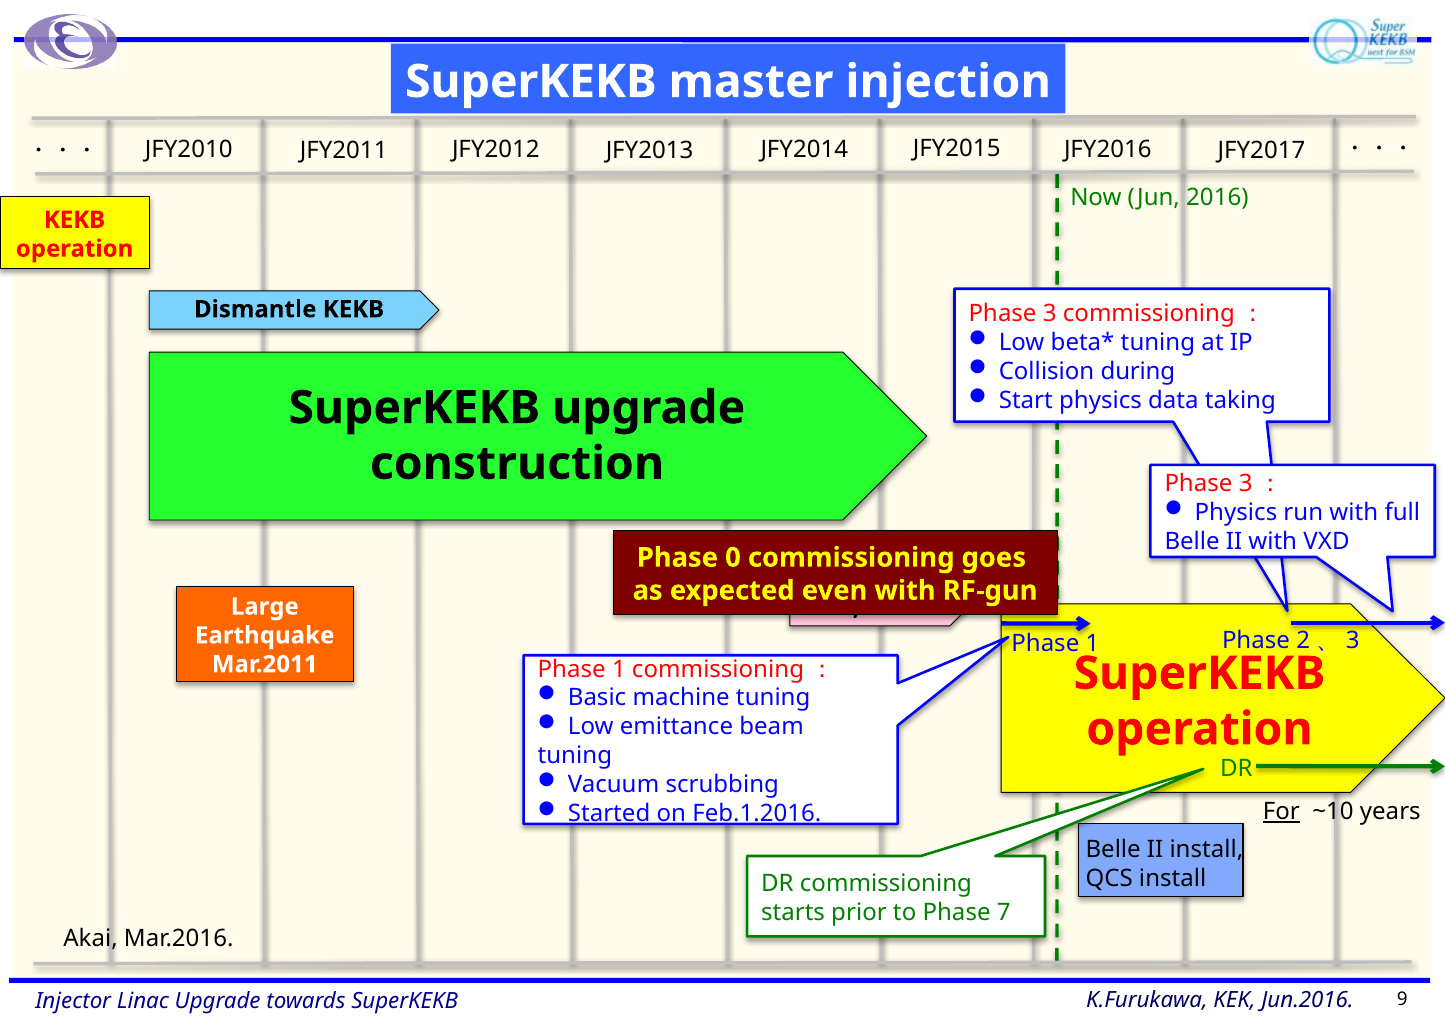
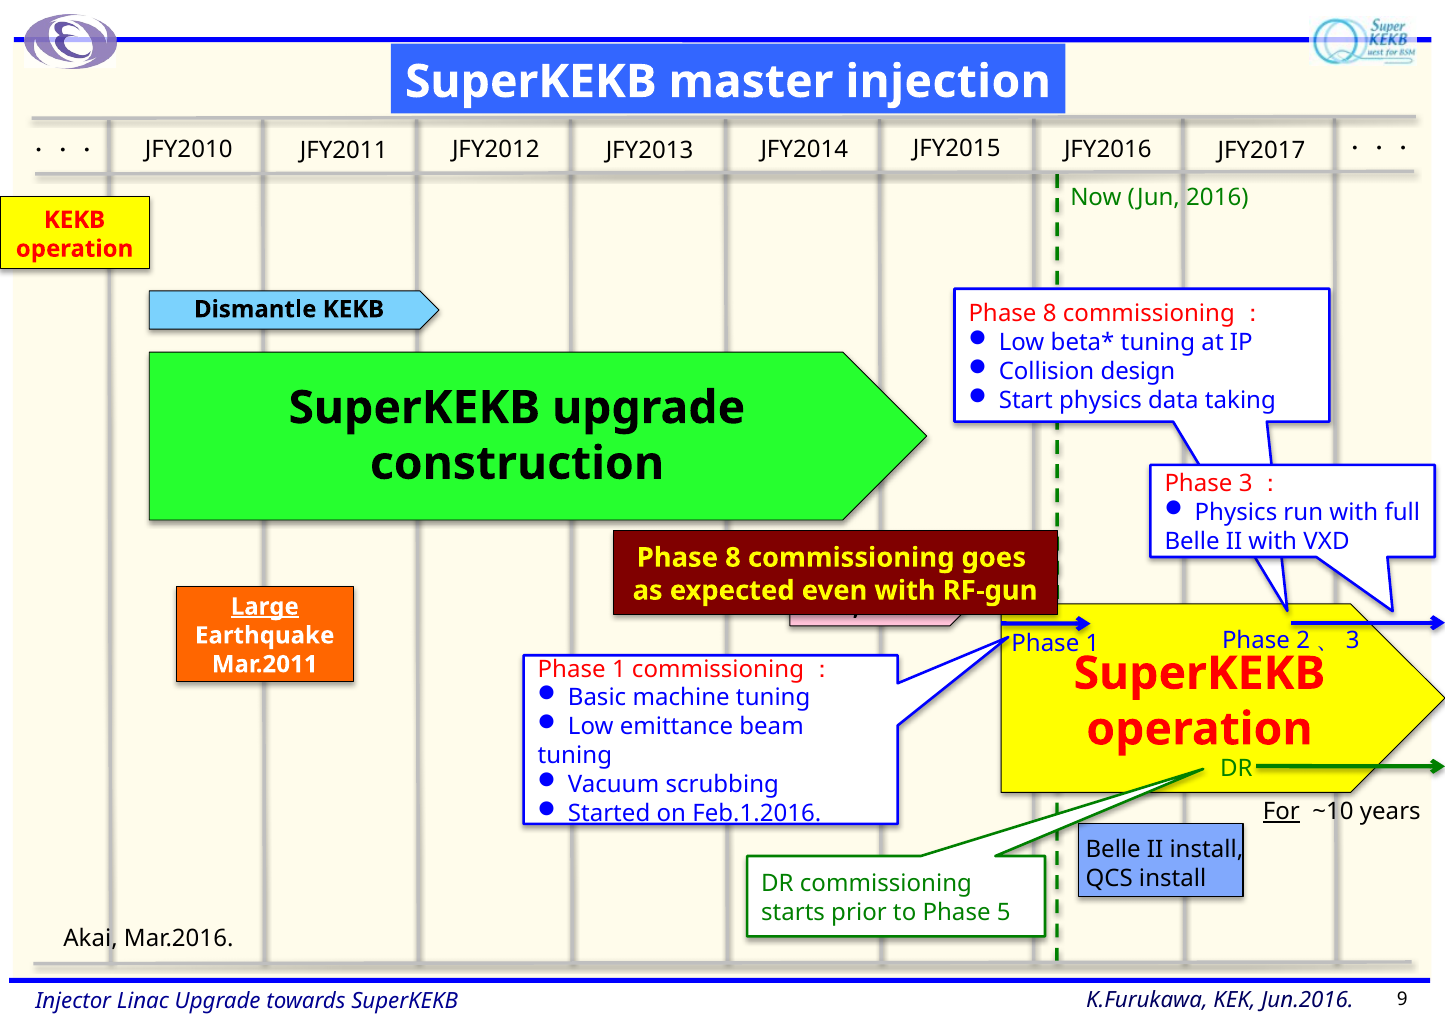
3 at (1050, 314): 3 -> 8
during: during -> design
0 at (733, 558): 0 -> 8
Large underline: none -> present
7: 7 -> 5
